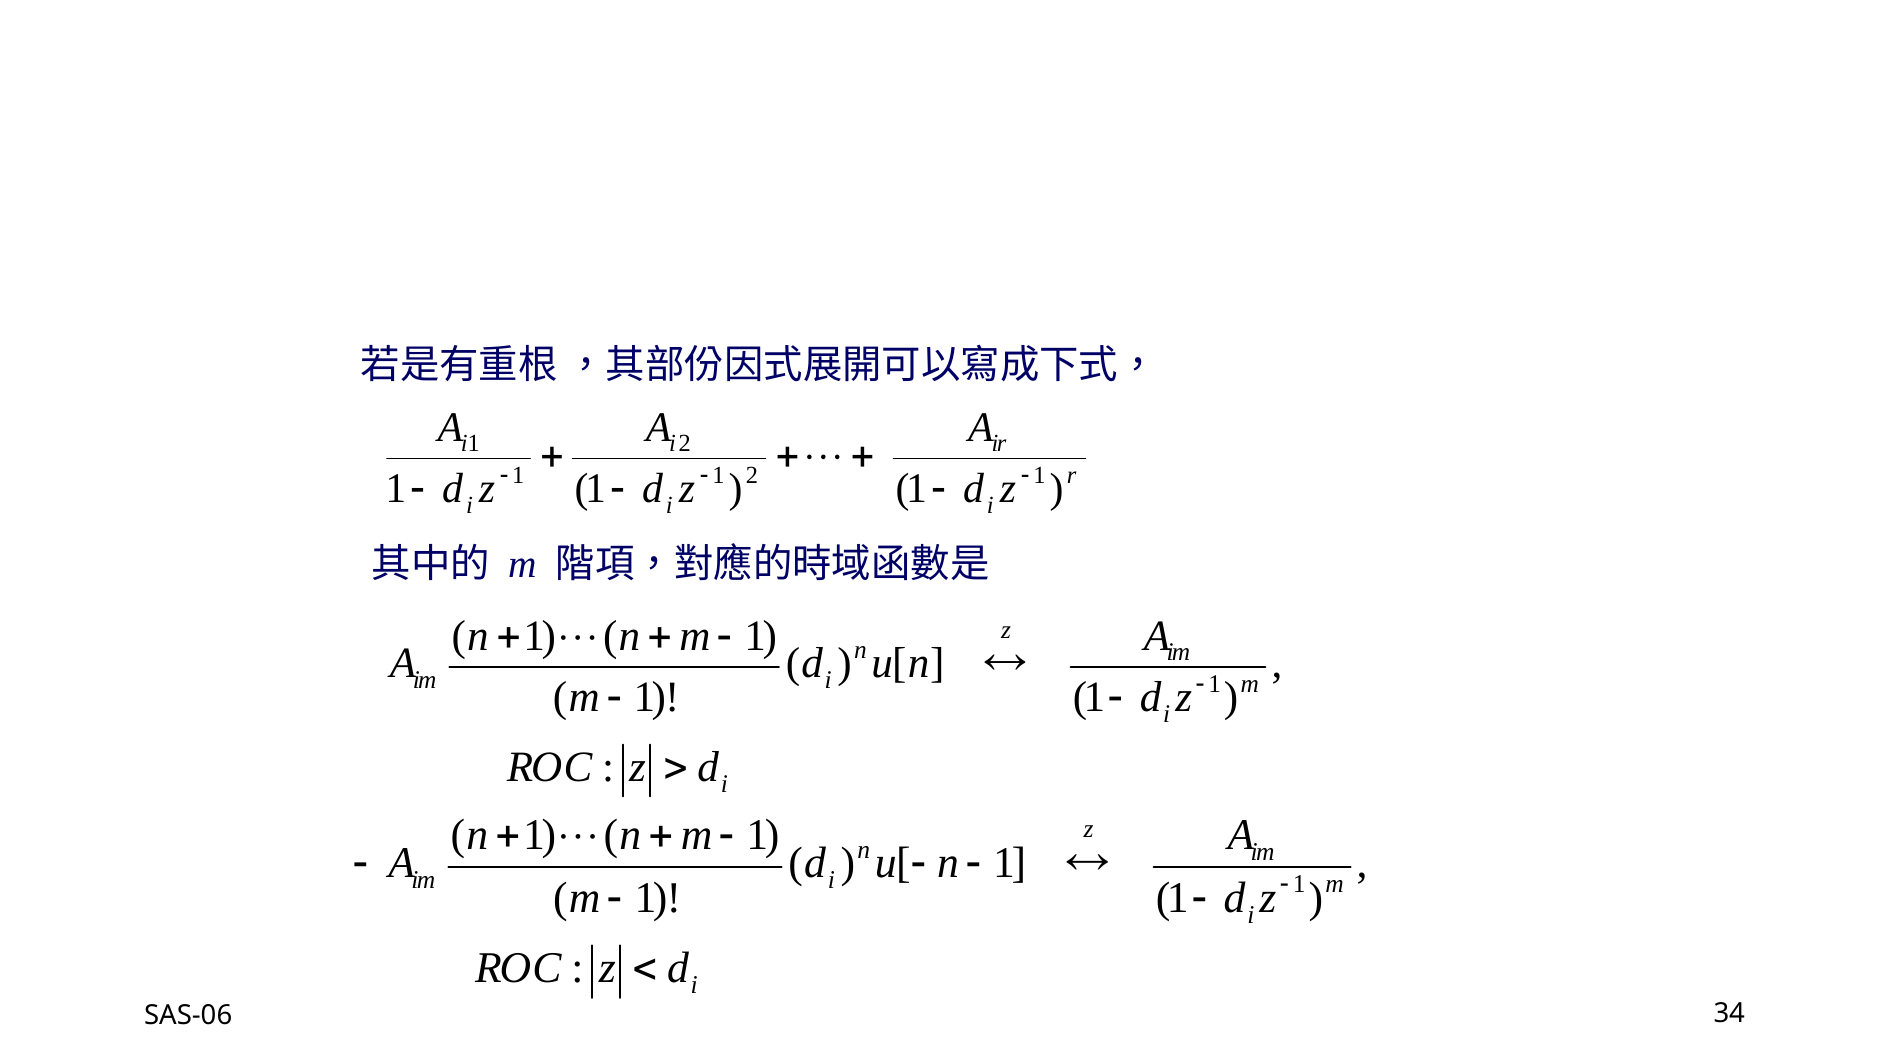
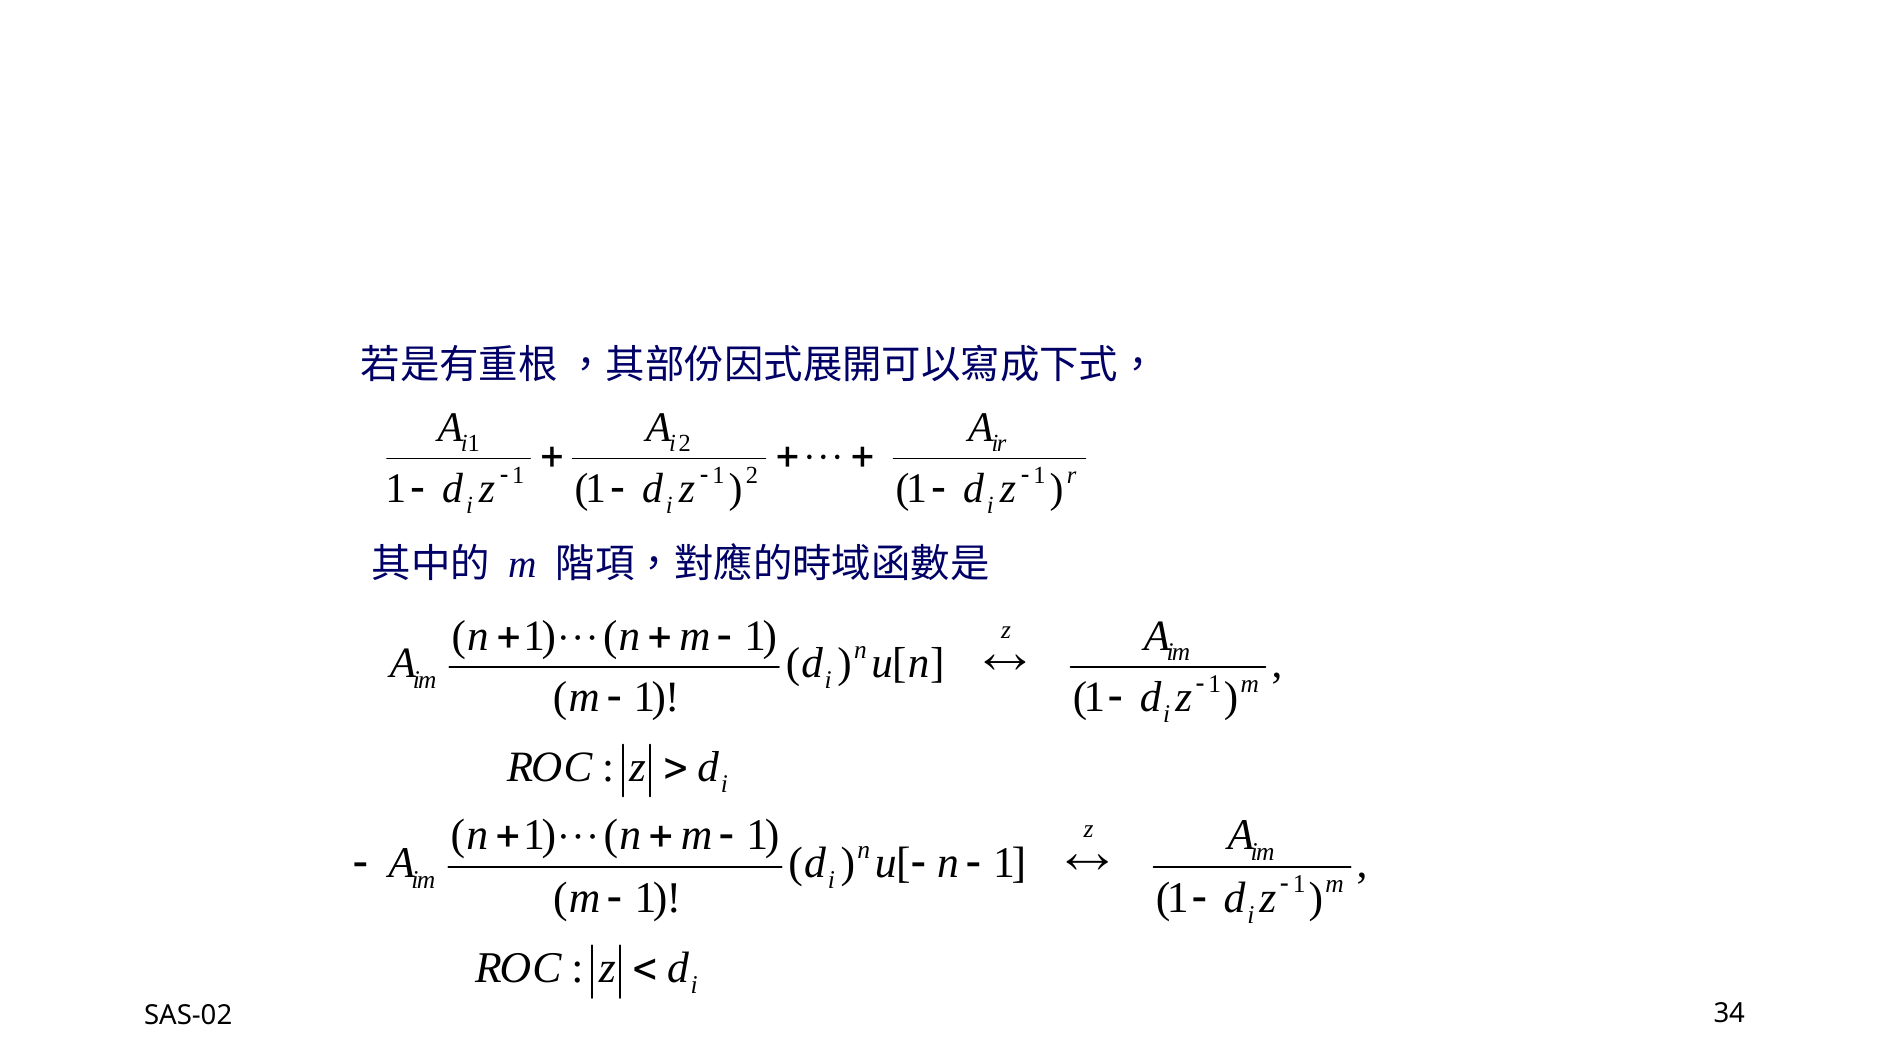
SAS-06: SAS-06 -> SAS-02
